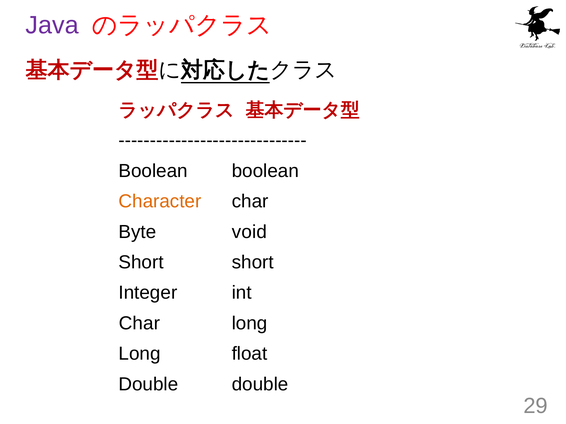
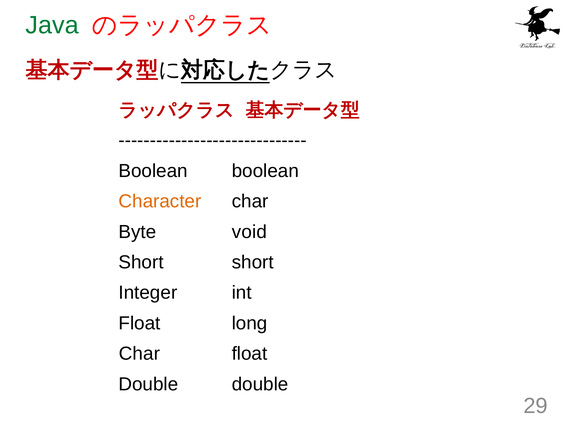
Java colour: purple -> green
Char at (139, 324): Char -> Float
Long at (140, 354): Long -> Char
